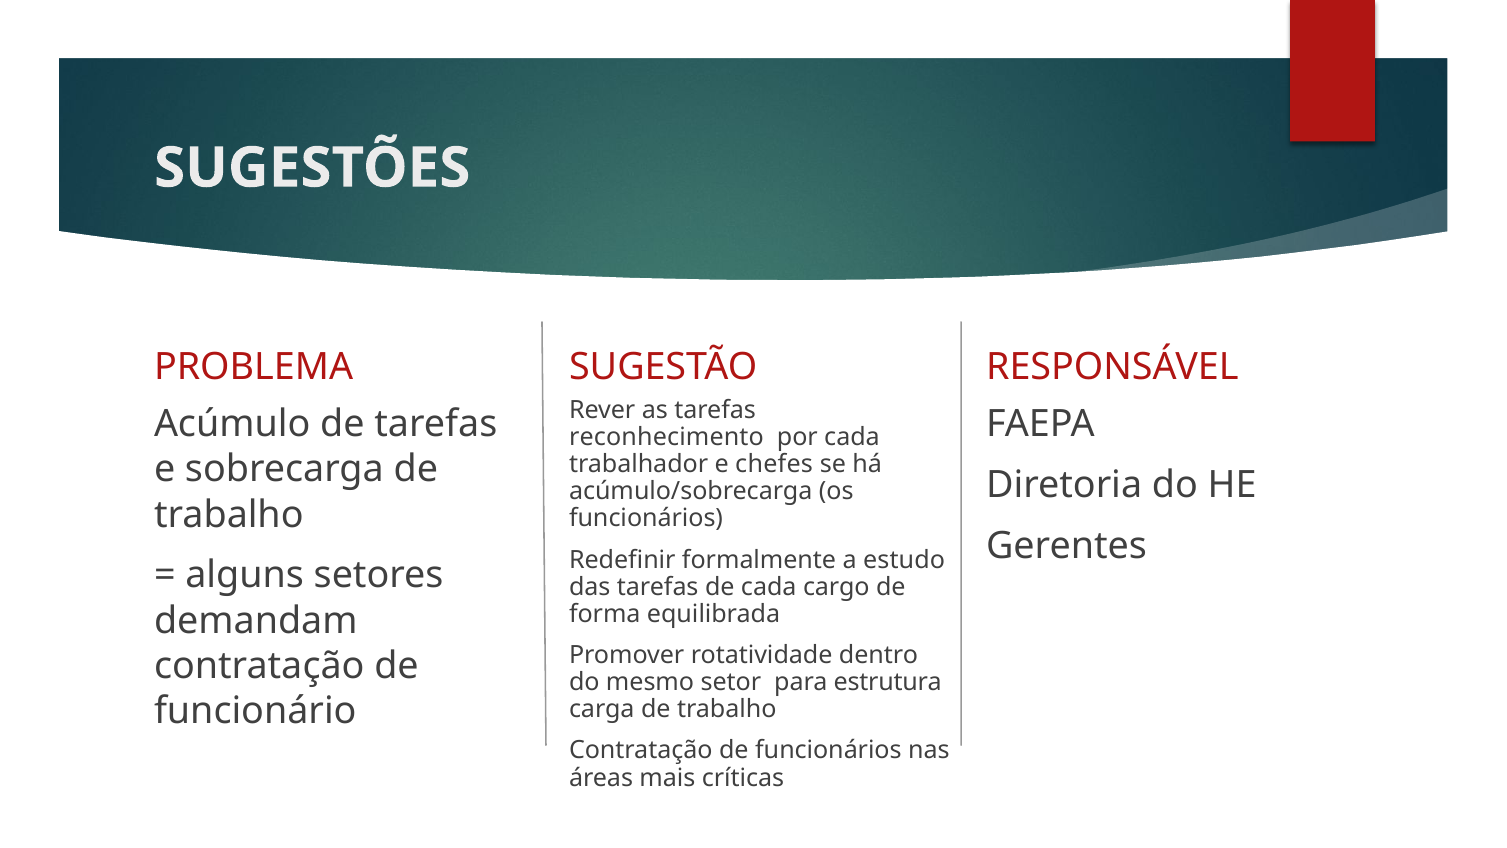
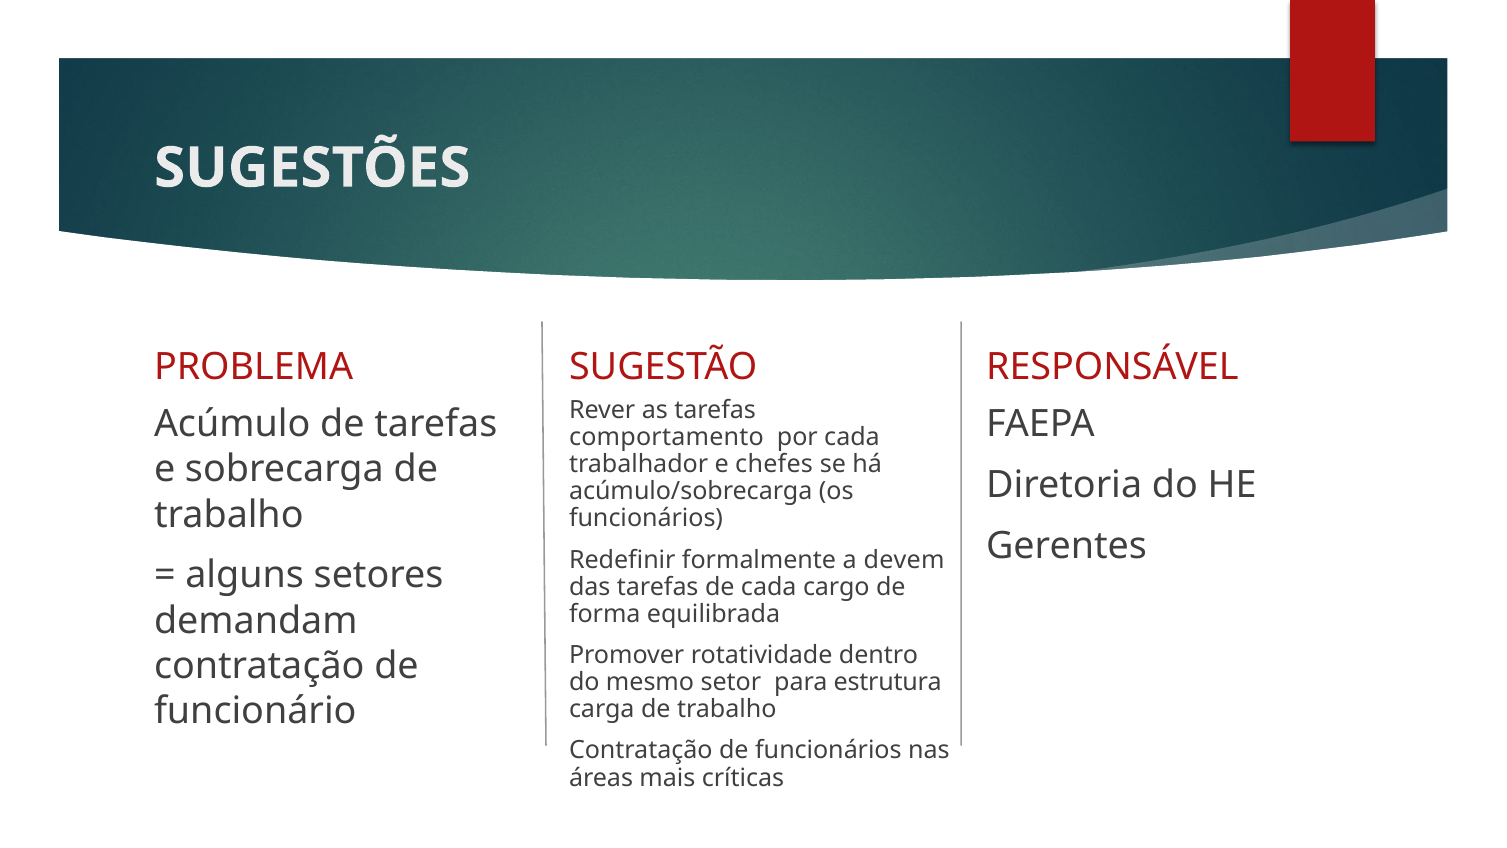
reconhecimento: reconhecimento -> comportamento
estudo: estudo -> devem
